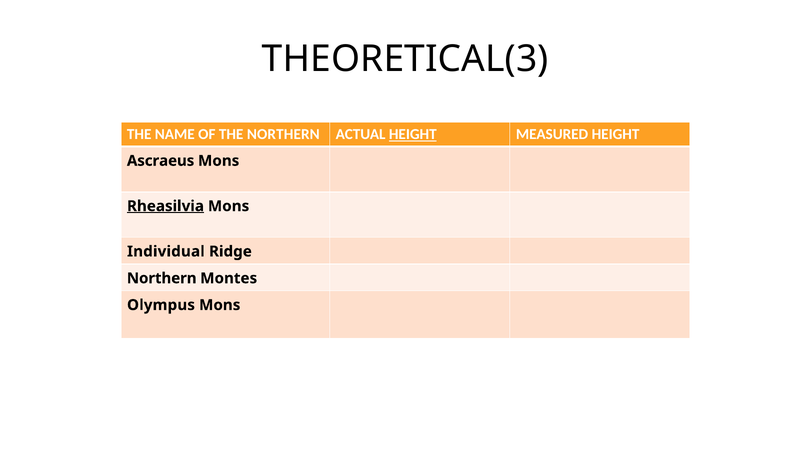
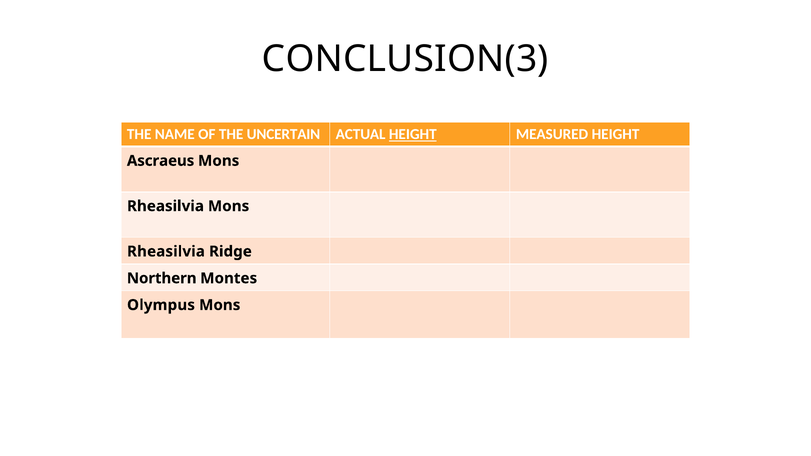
THEORETICAL(3: THEORETICAL(3 -> CONCLUSION(3
THE NORTHERN: NORTHERN -> UNCERTAIN
Rheasilvia at (165, 206) underline: present -> none
Individual at (166, 252): Individual -> Rheasilvia
